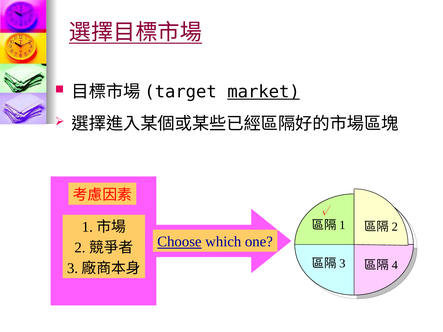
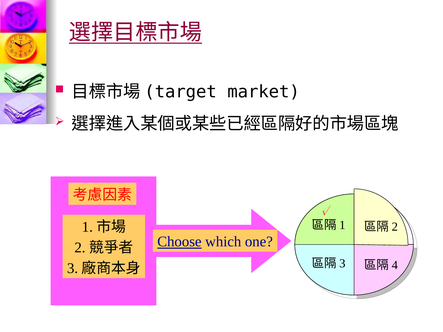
market underline: present -> none
